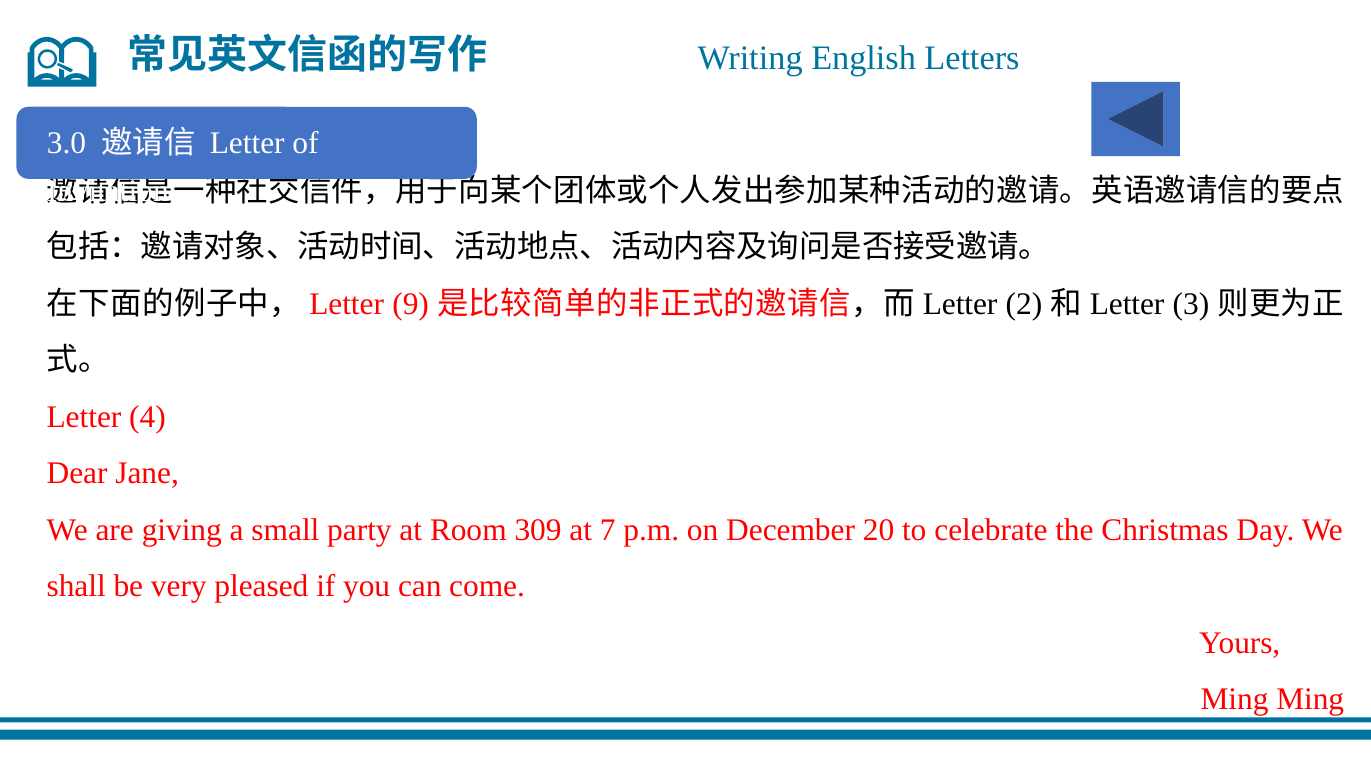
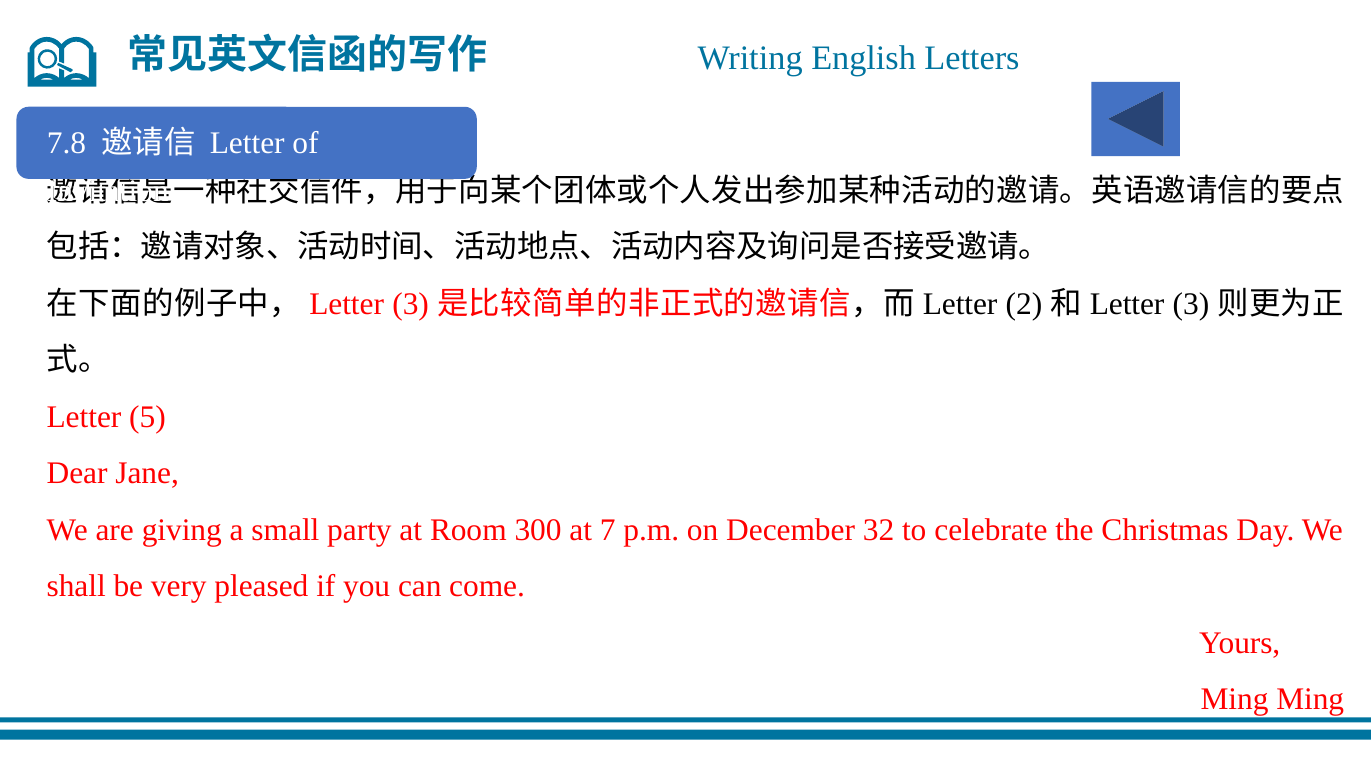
3.0: 3.0 -> 7.8
9 at (411, 304): 9 -> 3
4: 4 -> 5
309: 309 -> 300
20: 20 -> 32
